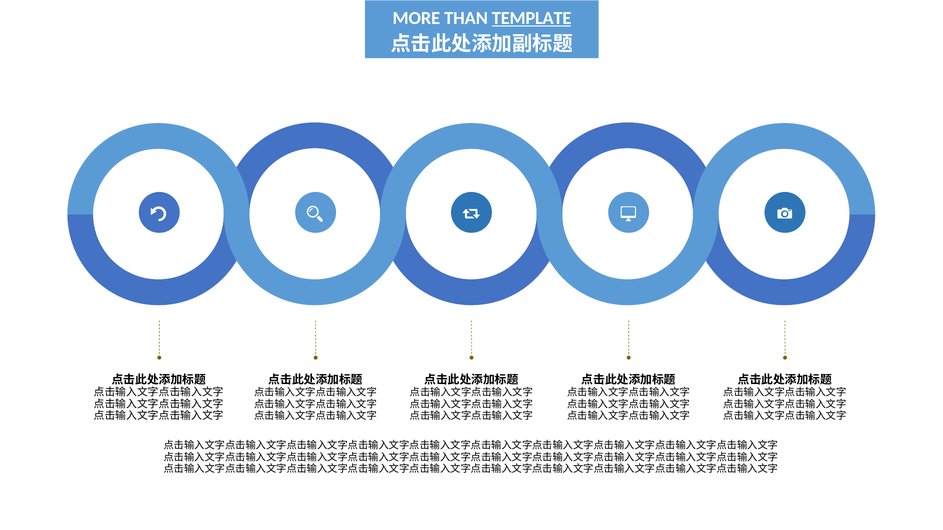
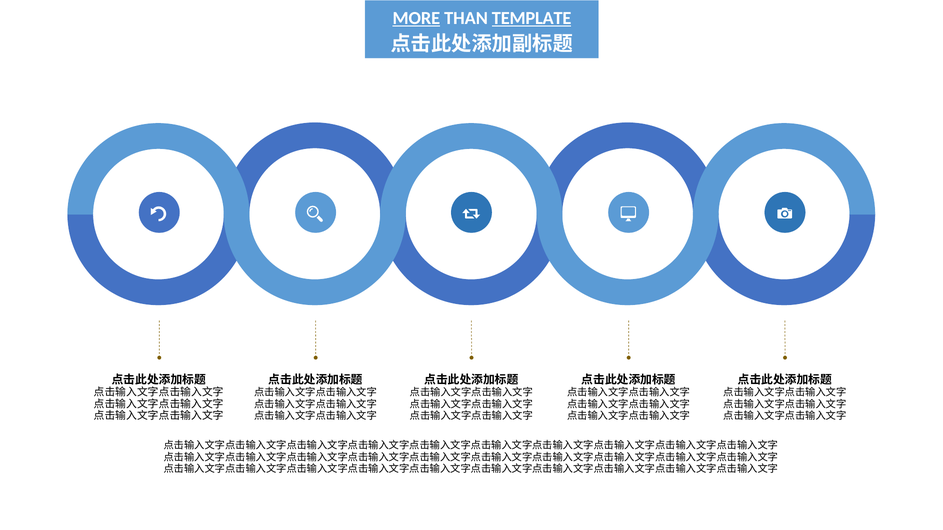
MORE underline: none -> present
